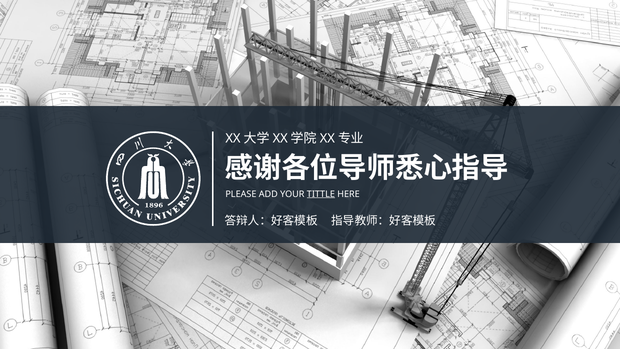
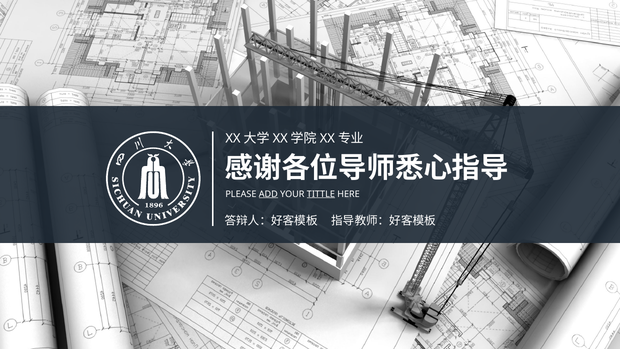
ADD underline: none -> present
